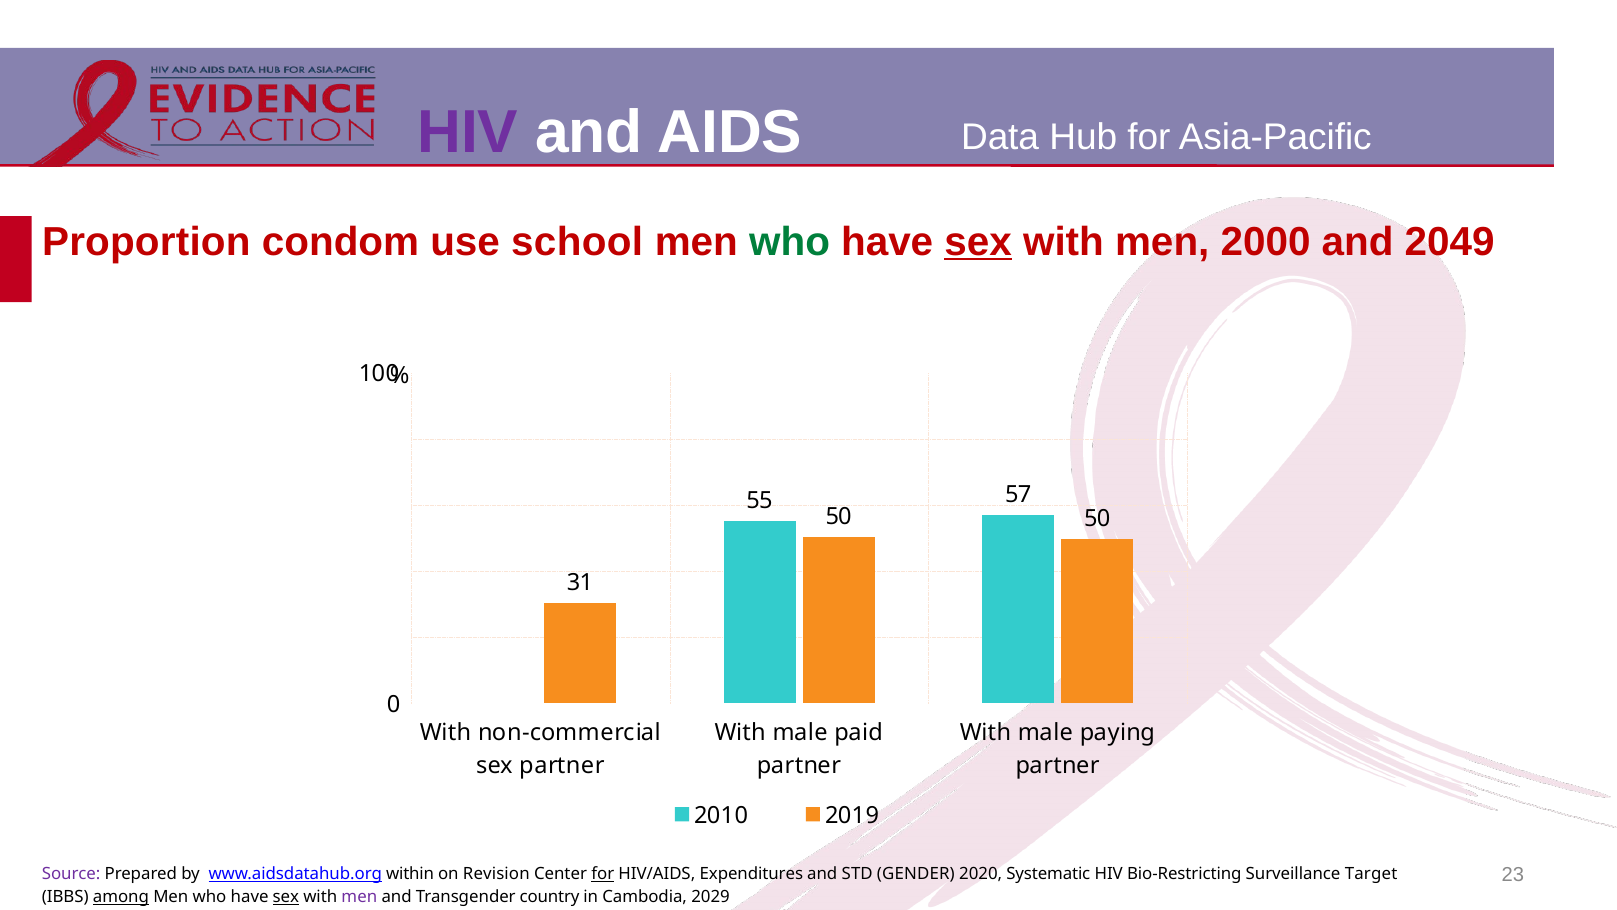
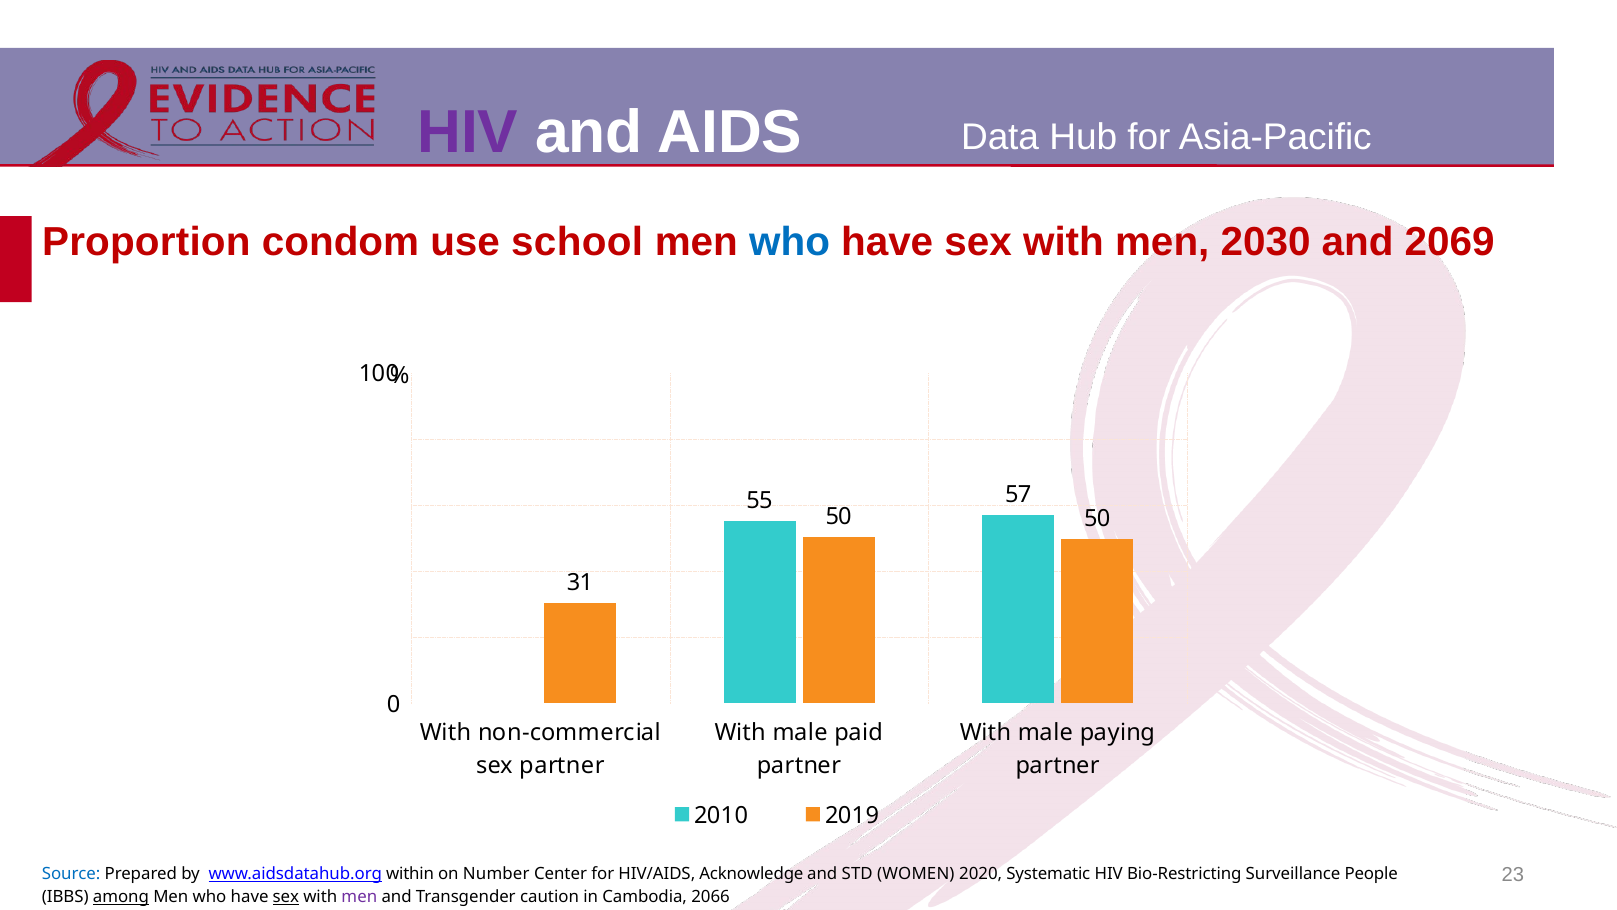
who at (790, 242) colour: green -> blue
sex at (978, 242) underline: present -> none
2000: 2000 -> 2030
2049: 2049 -> 2069
Source colour: purple -> blue
Revision: Revision -> Number
for at (603, 874) underline: present -> none
Expenditures: Expenditures -> Acknowledge
GENDER: GENDER -> WOMEN
Target: Target -> People
country: country -> caution
2029: 2029 -> 2066
